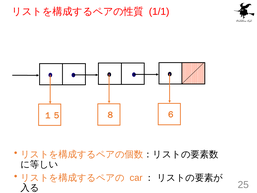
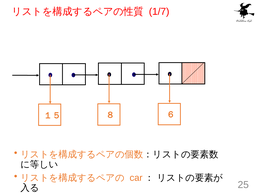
1/1: 1/1 -> 1/7
